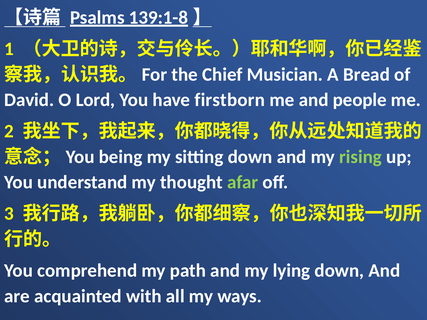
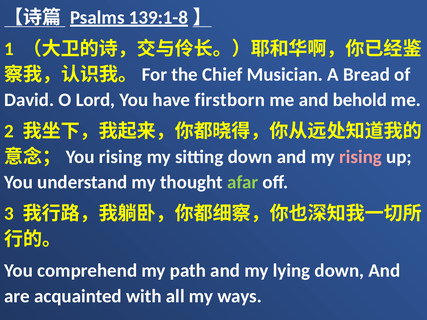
people: people -> behold
being at (121, 157): being -> rising
rising at (361, 157) colour: light green -> pink
